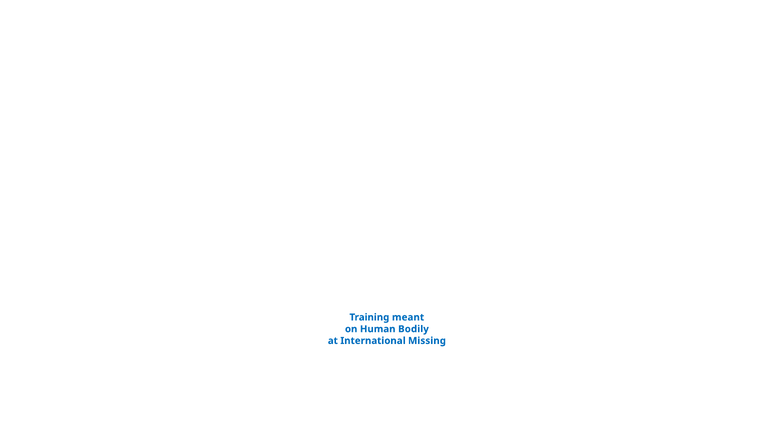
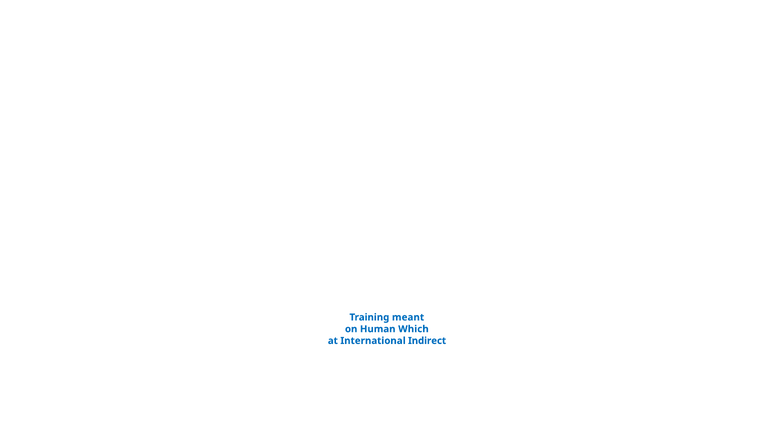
Bodily: Bodily -> Which
Missing: Missing -> Indirect
